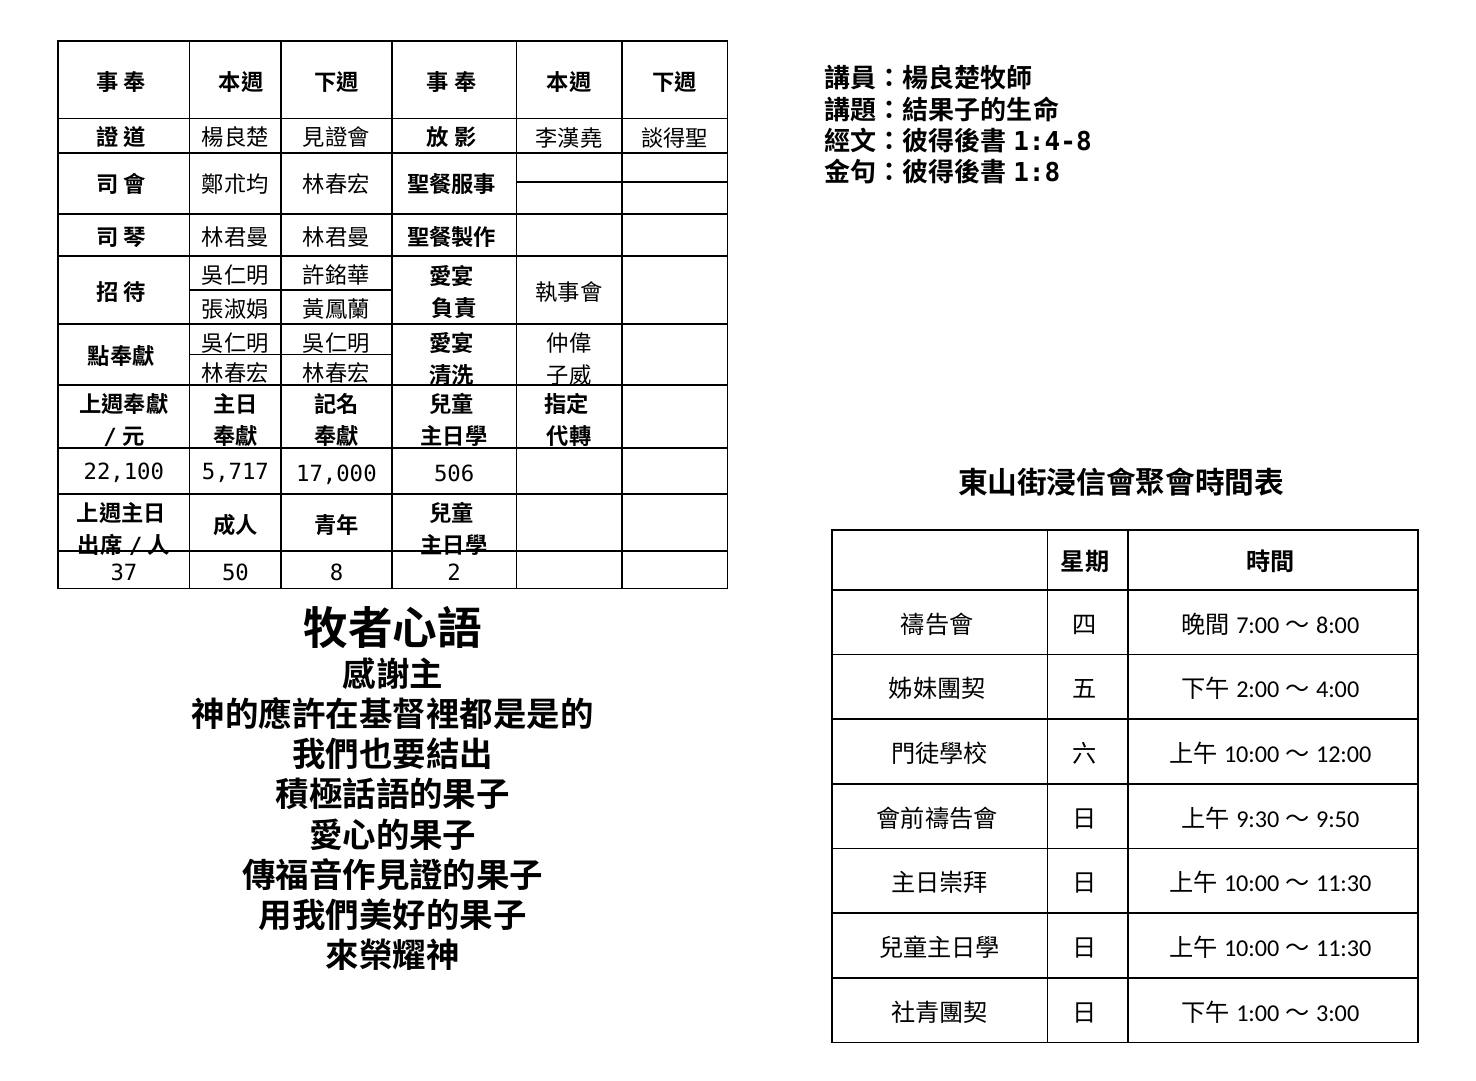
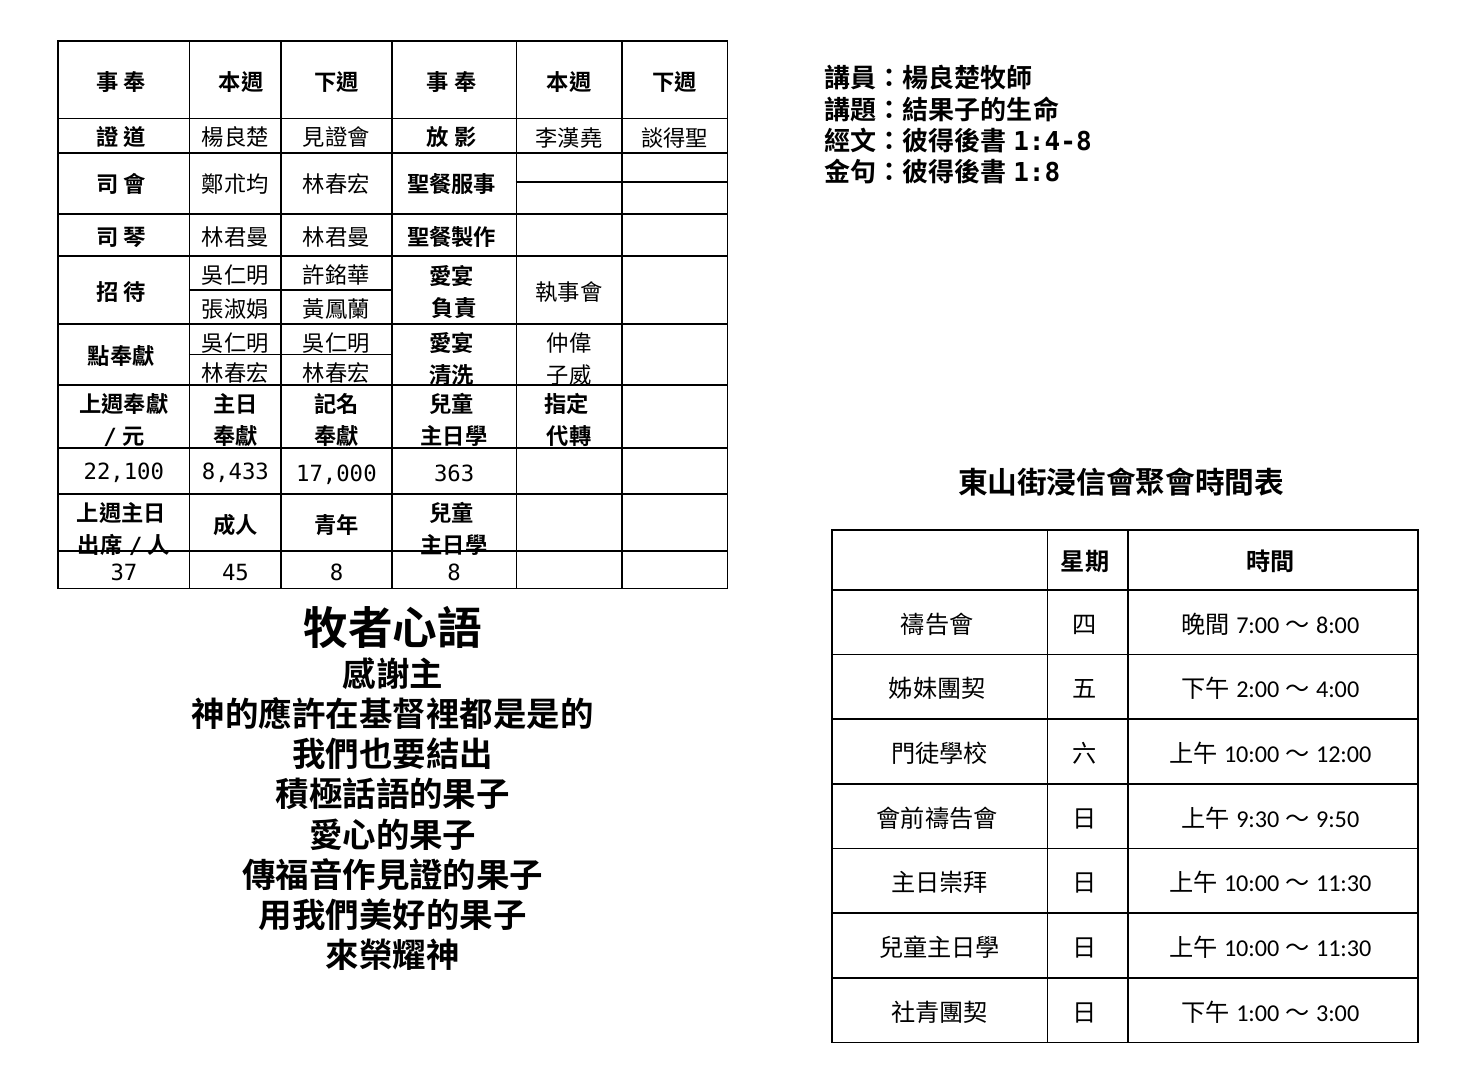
5,717: 5,717 -> 8,433
506: 506 -> 363
50: 50 -> 45
8 2: 2 -> 8
